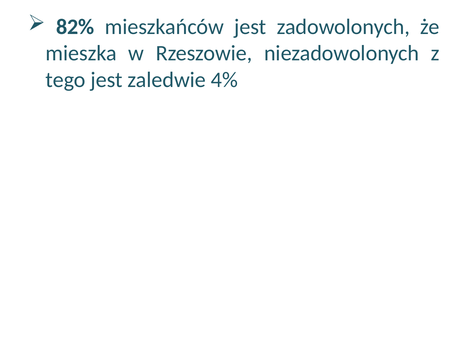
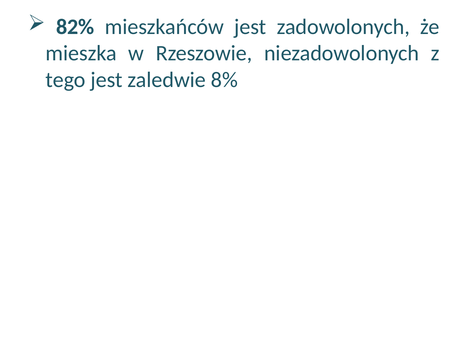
4%: 4% -> 8%
